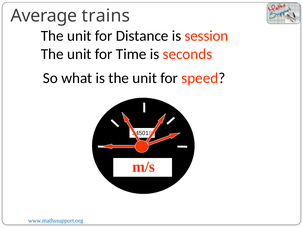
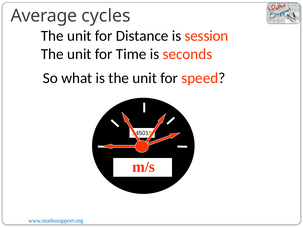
trains: trains -> cycles
